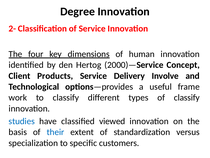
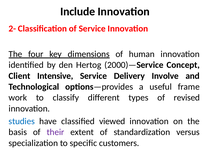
Degree: Degree -> Include
Products: Products -> Intensive
of classify: classify -> revised
their colour: blue -> purple
